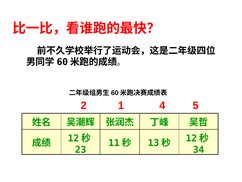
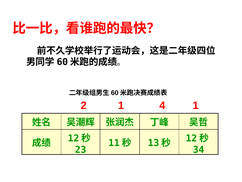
2 5: 5 -> 1
